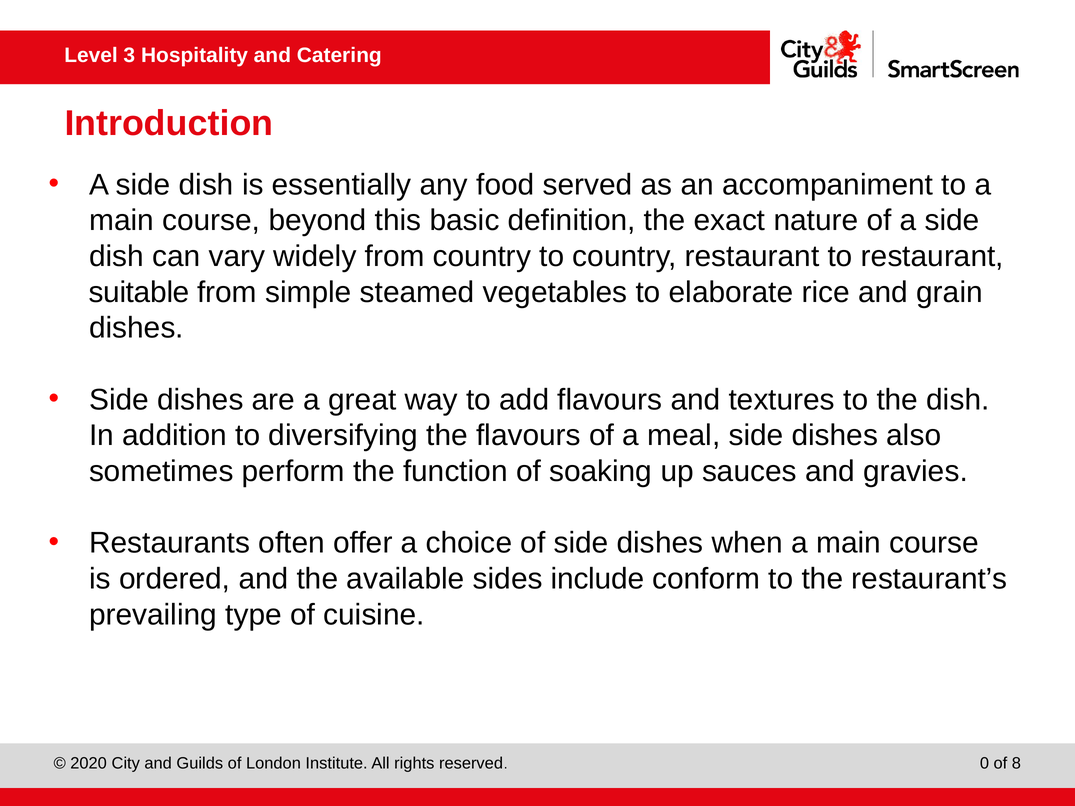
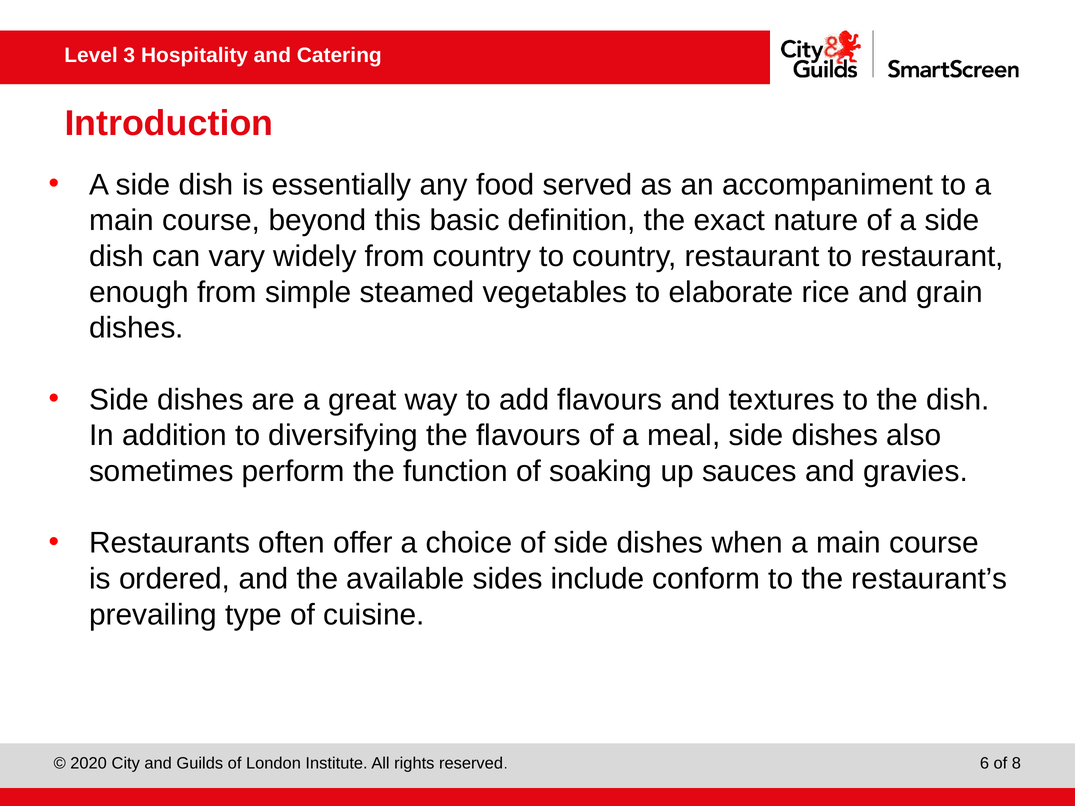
suitable: suitable -> enough
0: 0 -> 6
